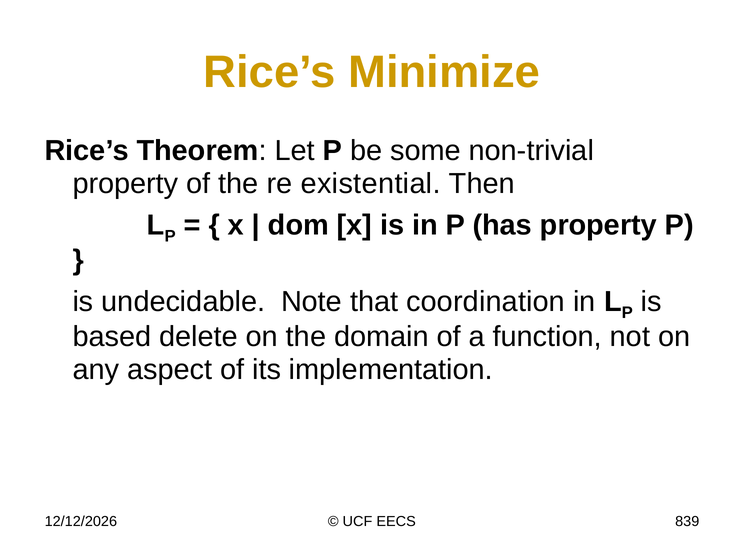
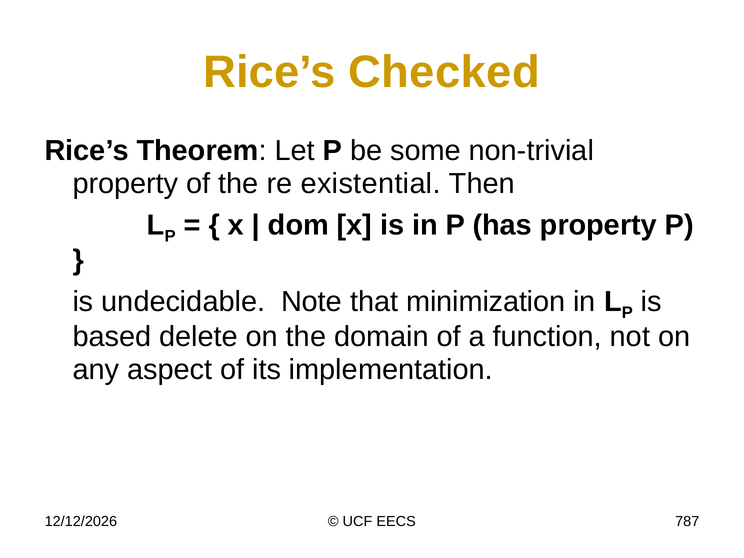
Minimize: Minimize -> Checked
coordination: coordination -> minimization
839: 839 -> 787
